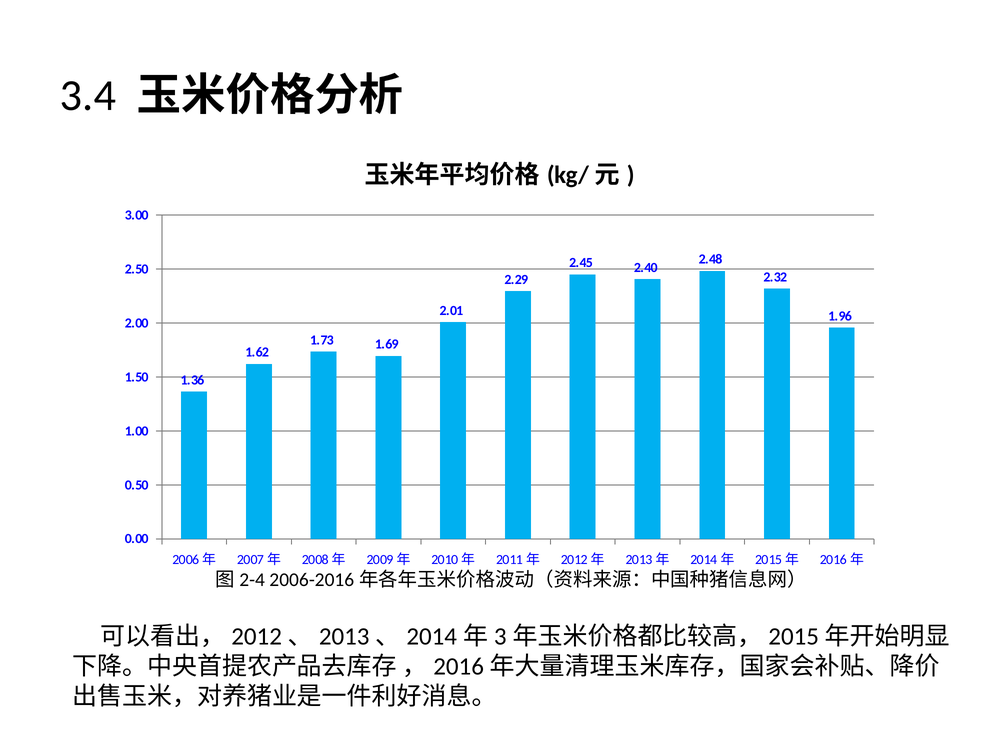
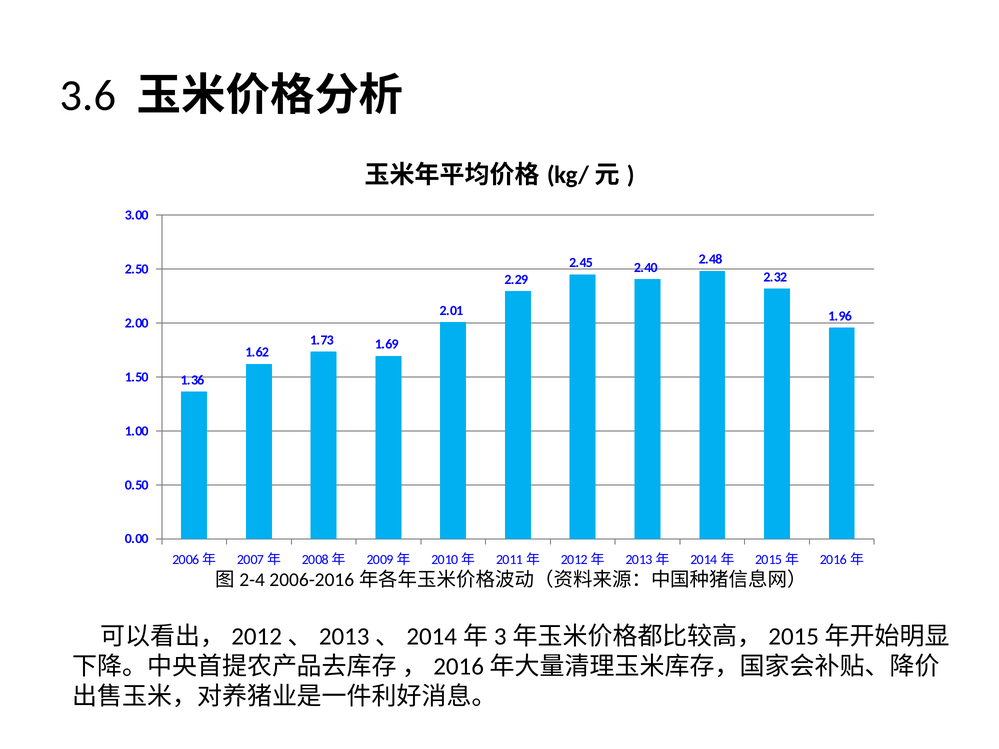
3.4: 3.4 -> 3.6
